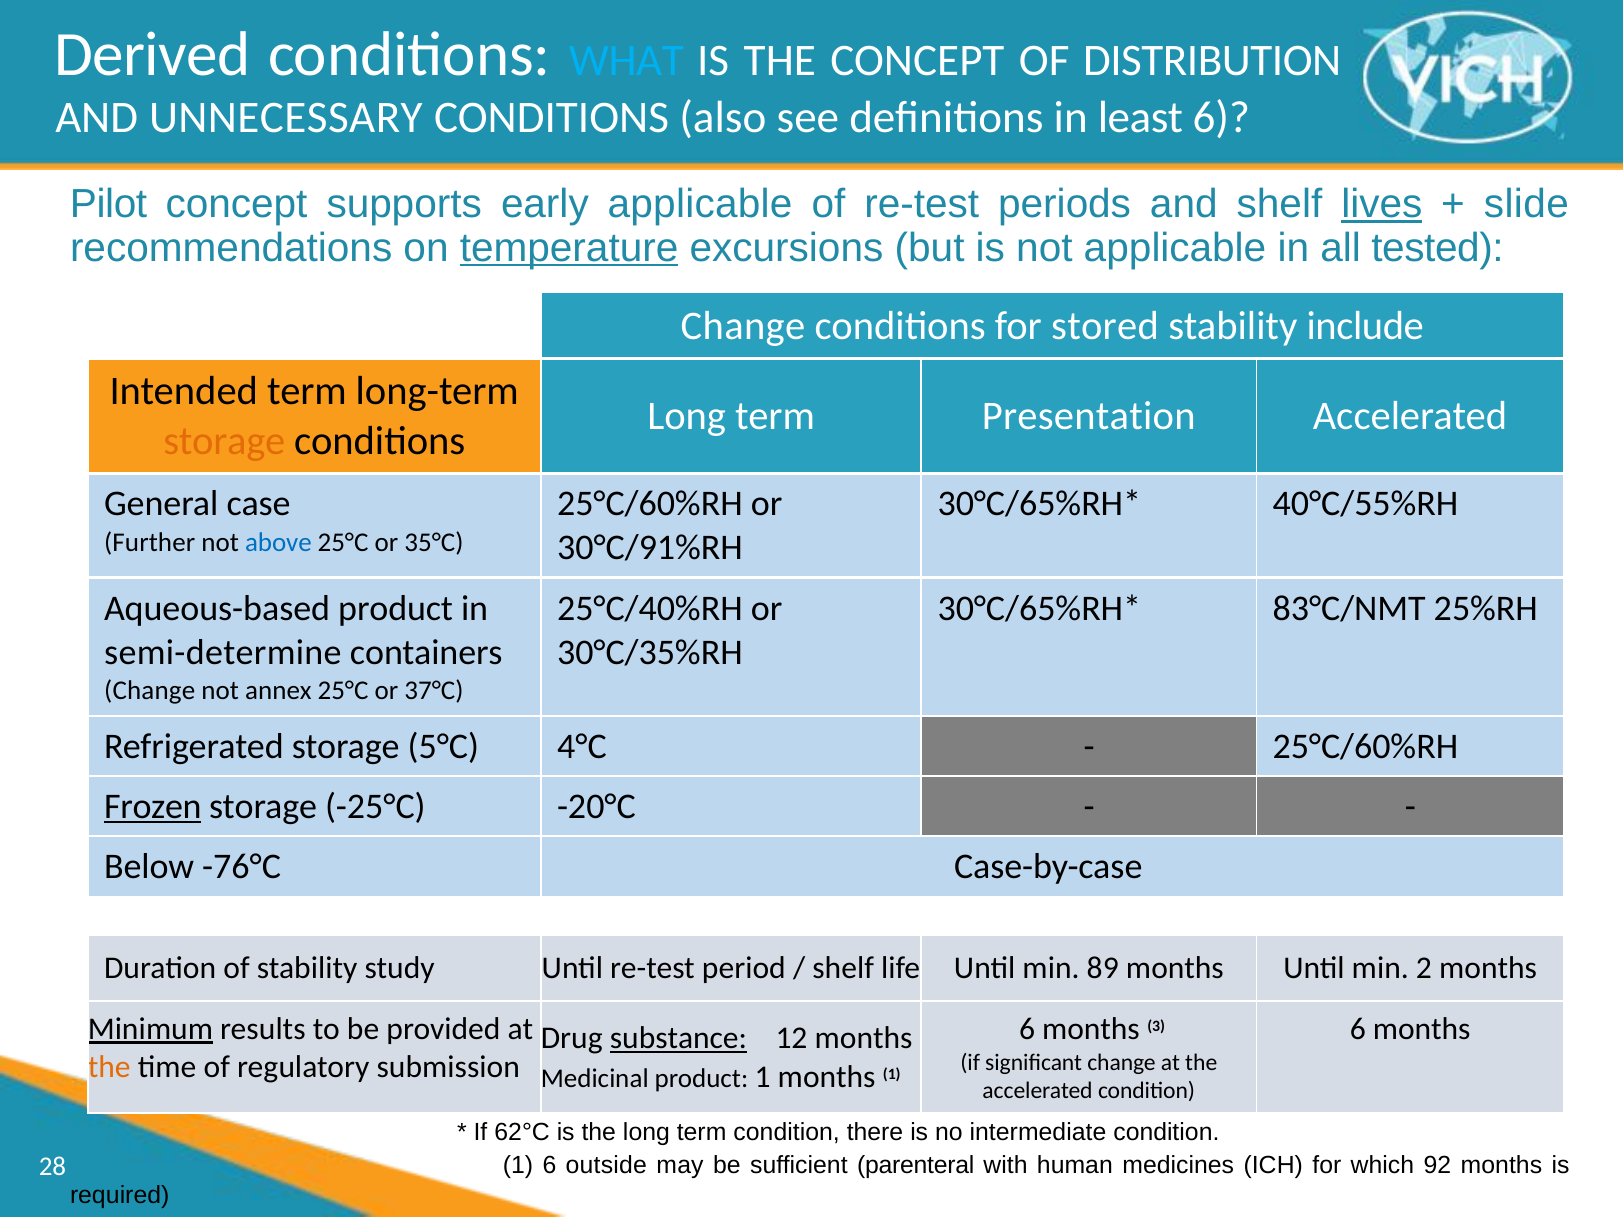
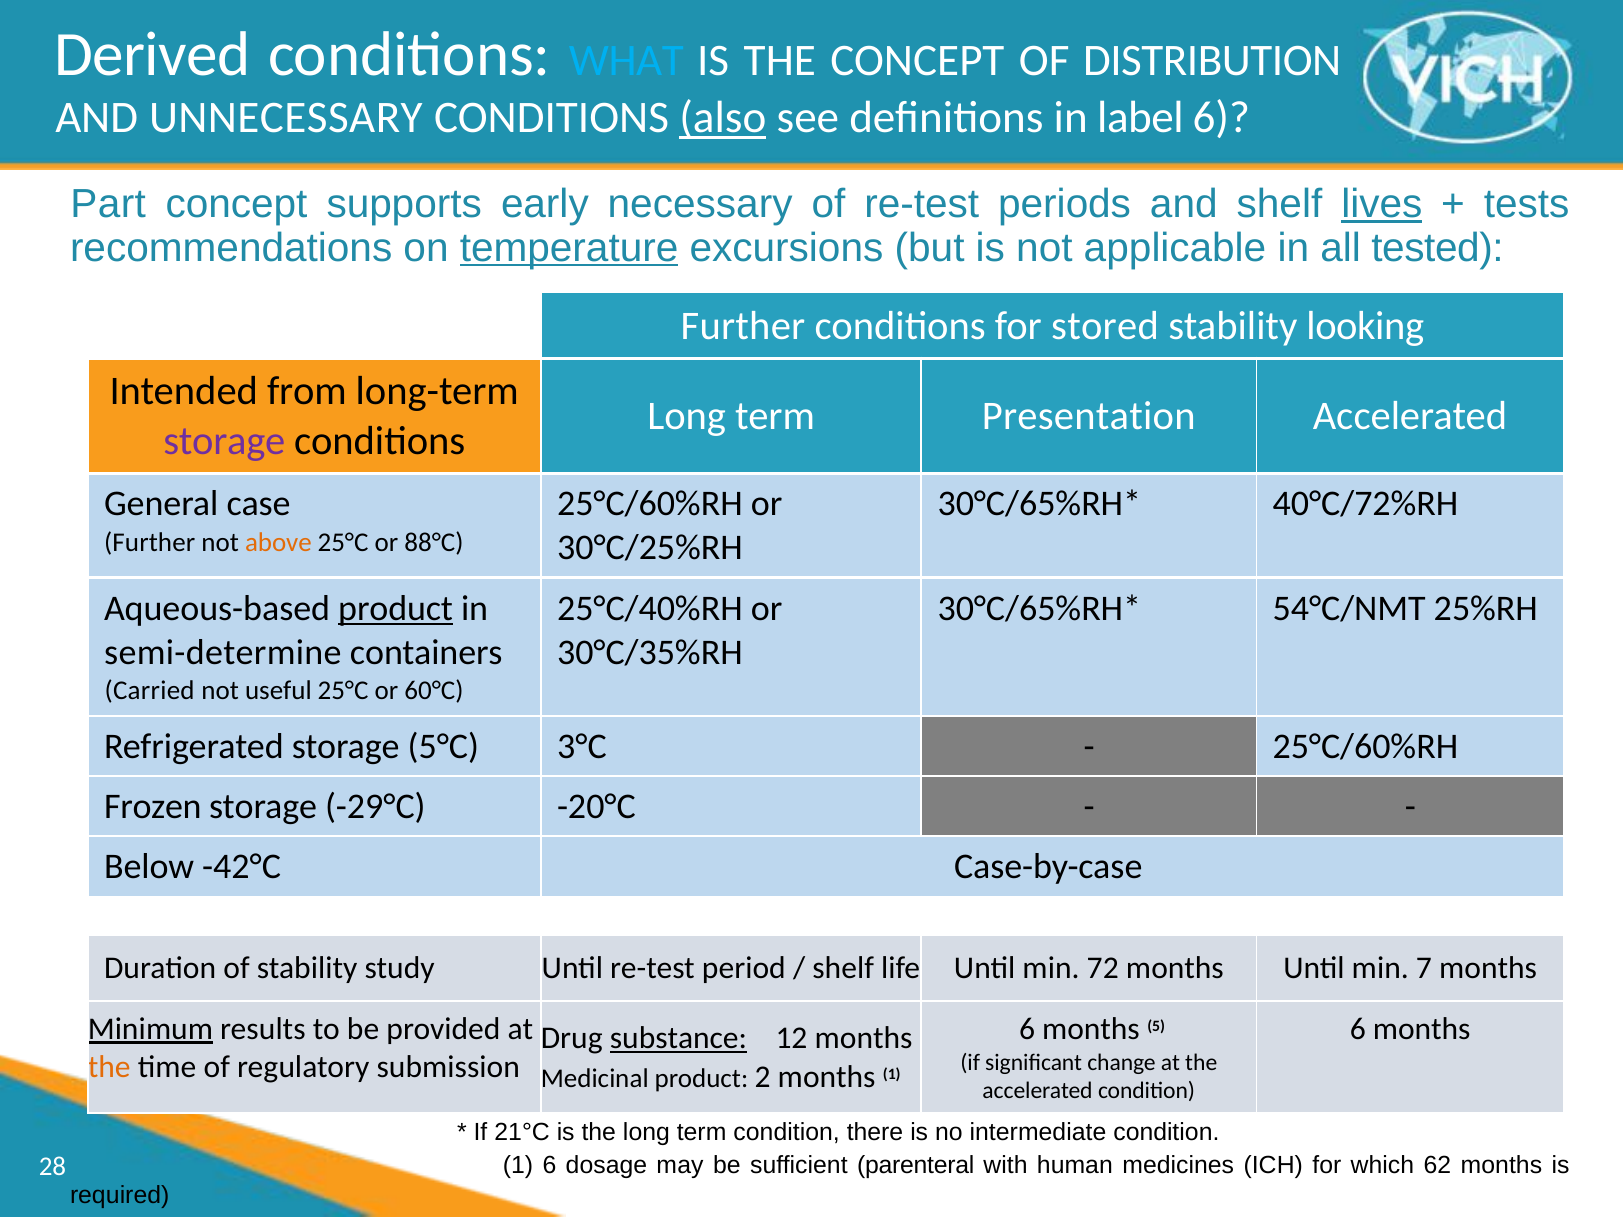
also underline: none -> present
least: least -> label
Pilot: Pilot -> Part
early applicable: applicable -> necessary
slide: slide -> tests
Change at (743, 326): Change -> Further
include: include -> looking
Intended term: term -> from
storage at (224, 441) colour: orange -> purple
40°C/55%RH: 40°C/55%RH -> 40°C/72%RH
above colour: blue -> orange
35°C: 35°C -> 88°C
30°C/91%RH: 30°C/91%RH -> 30°C/25%RH
product at (396, 609) underline: none -> present
83°C/NMT: 83°C/NMT -> 54°C/NMT
Change at (150, 691): Change -> Carried
annex: annex -> useful
37°C: 37°C -> 60°C
4°C: 4°C -> 3°C
Frozen underline: present -> none
-25°C: -25°C -> -29°C
-76°C: -76°C -> -42°C
89: 89 -> 72
2: 2 -> 7
3: 3 -> 5
product 1: 1 -> 2
62°C: 62°C -> 21°C
outside: outside -> dosage
92: 92 -> 62
